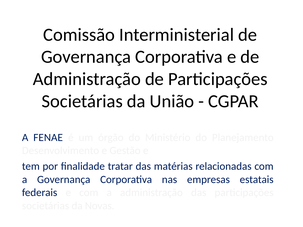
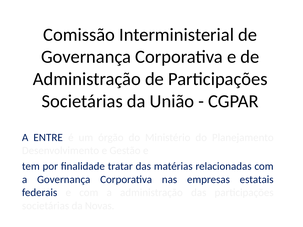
FENAE: FENAE -> ENTRE
